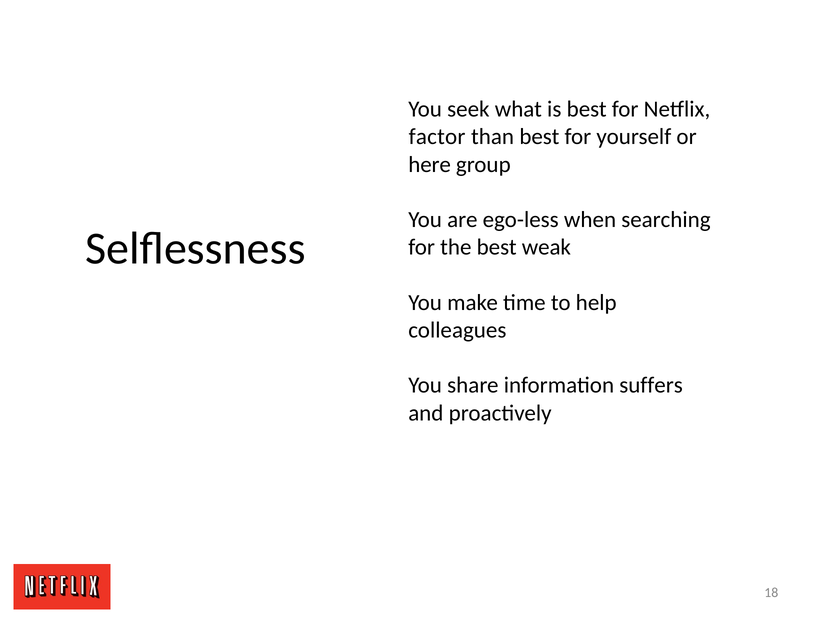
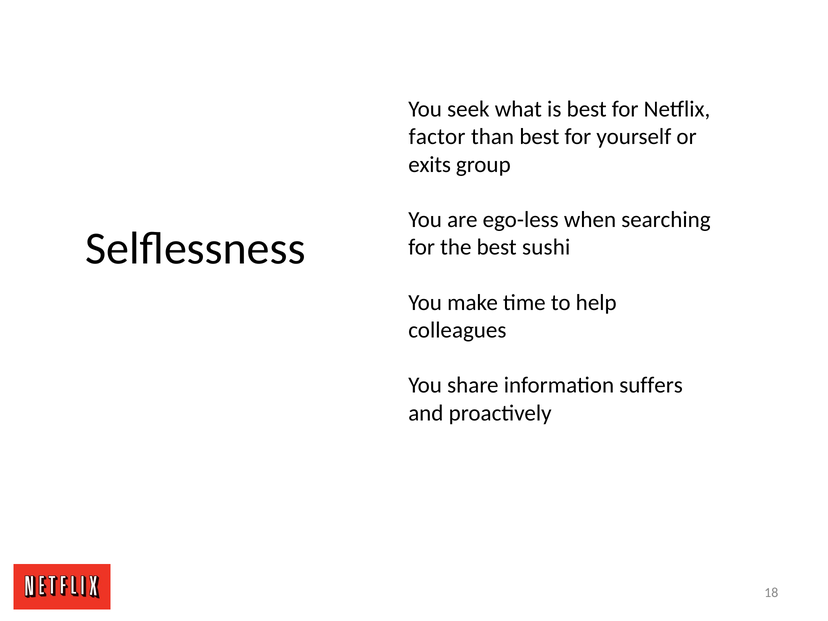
here: here -> exits
weak: weak -> sushi
